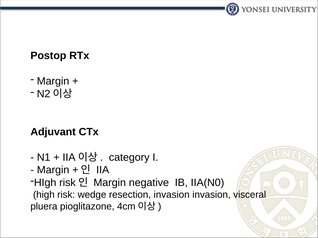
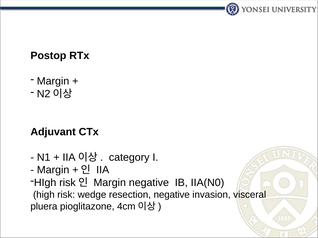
resection invasion: invasion -> negative
